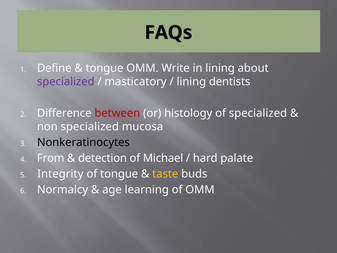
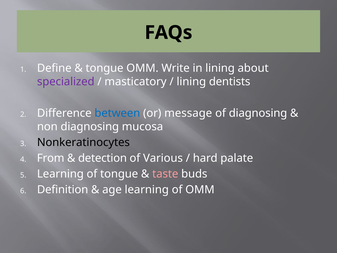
between colour: red -> blue
histology: histology -> message
of specialized: specialized -> diagnosing
non specialized: specialized -> diagnosing
Michael: Michael -> Various
Integrity at (60, 174): Integrity -> Learning
taste colour: yellow -> pink
Normalcy: Normalcy -> Definition
